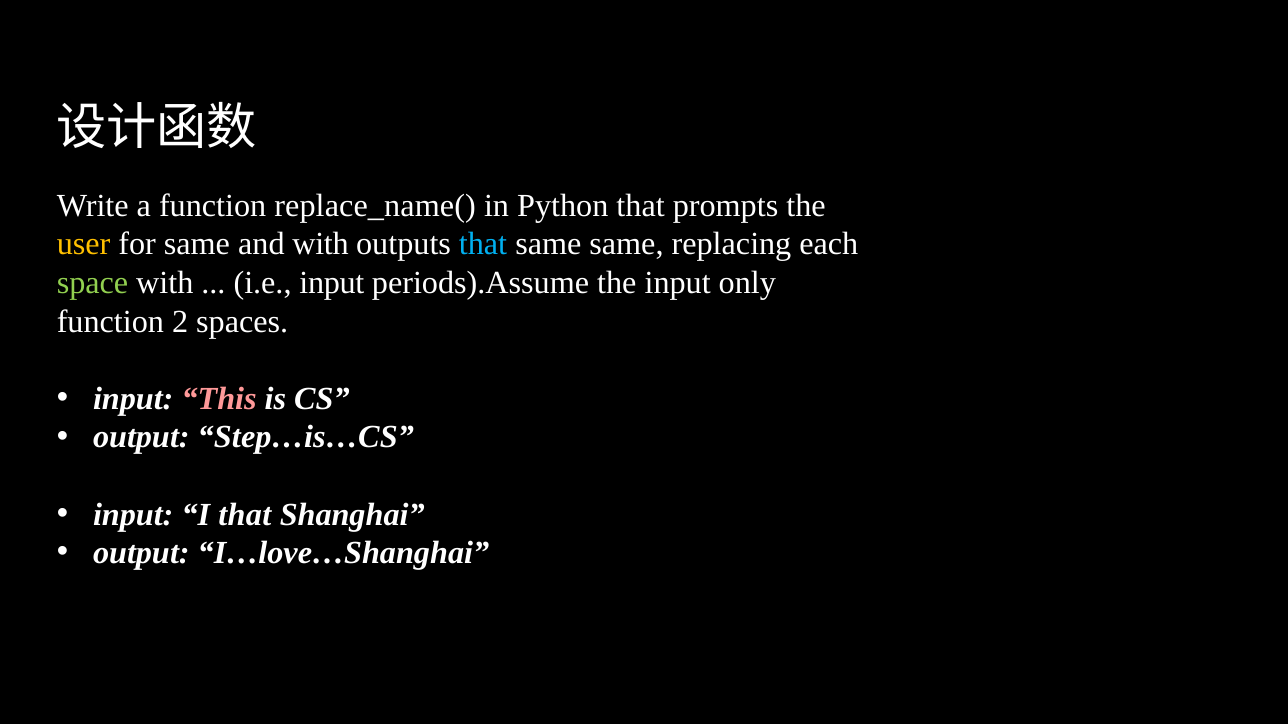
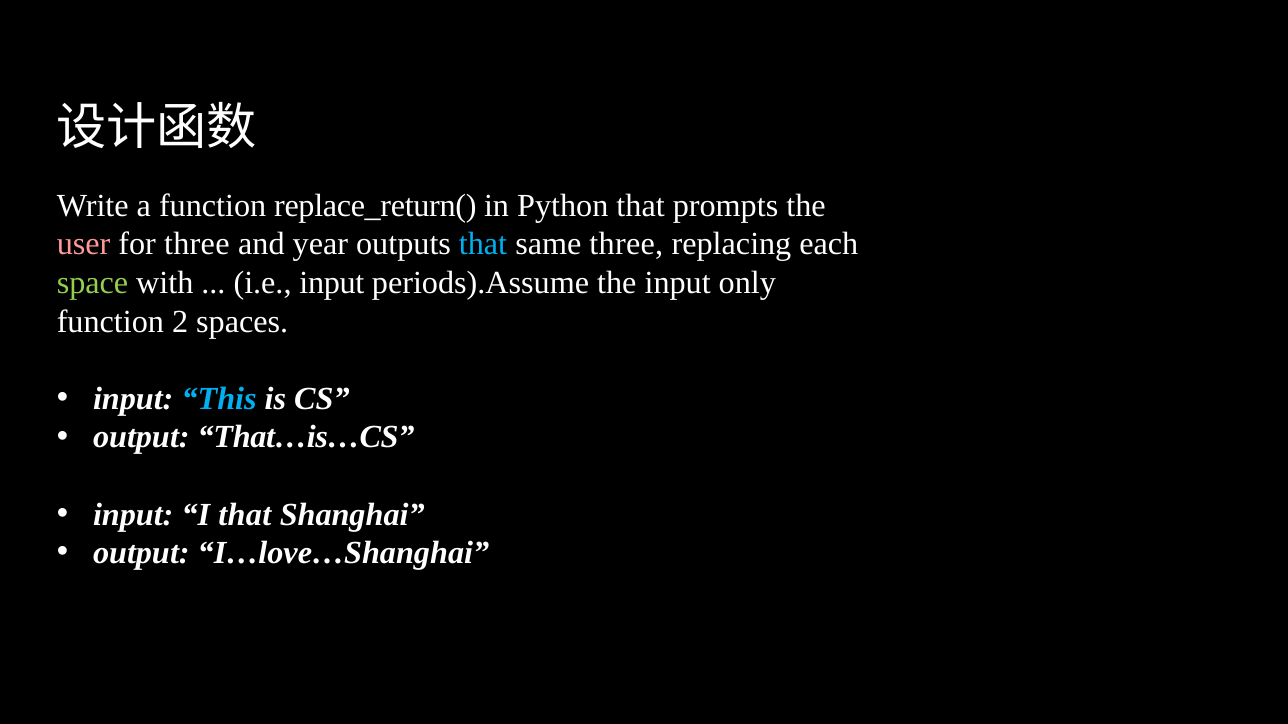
replace_name(: replace_name( -> replace_return(
user colour: yellow -> pink
for same: same -> three
and with: with -> year
same same: same -> three
This colour: pink -> light blue
Step…is…CS: Step…is…CS -> That…is…CS
